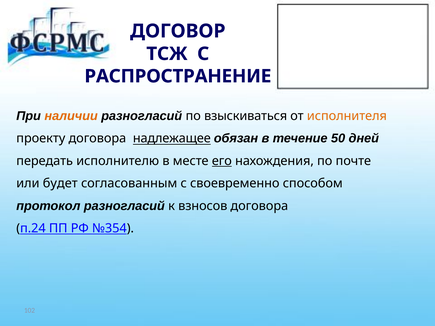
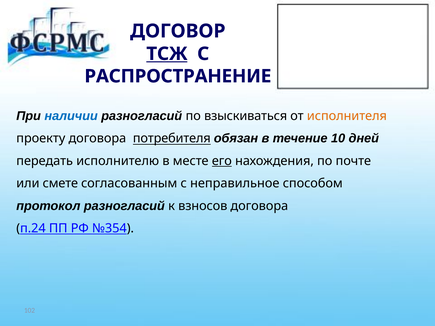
ТСЖ underline: none -> present
наличии colour: orange -> blue
надлежащее: надлежащее -> потребителя
50: 50 -> 10
будет: будет -> смете
своевременно: своевременно -> неправильное
